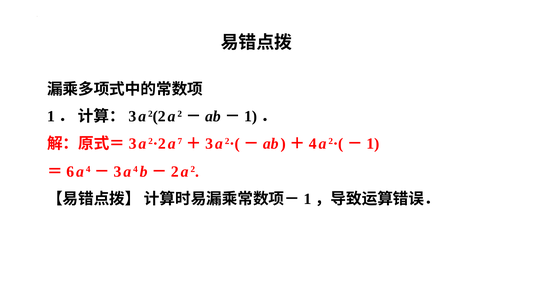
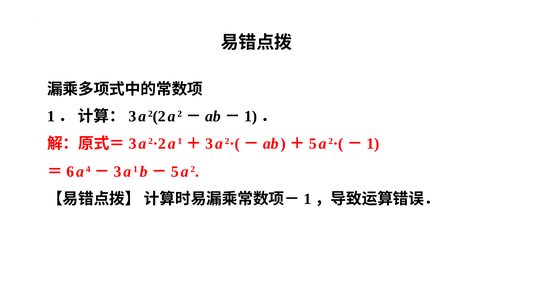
2·2 a 7: 7 -> 1
4 at (313, 144): 4 -> 5
3 a 4: 4 -> 1
2 at (175, 172): 2 -> 5
